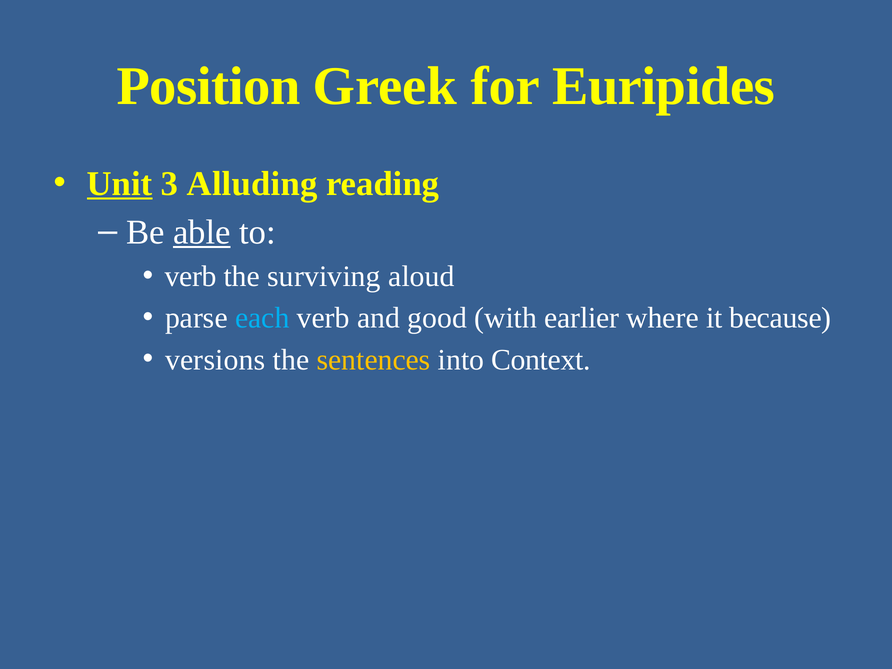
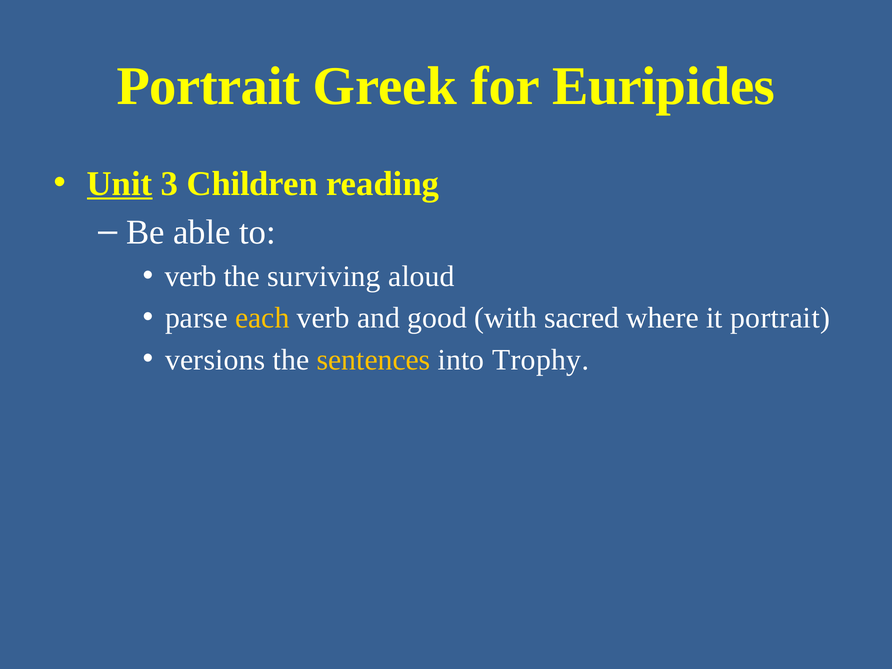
Position at (209, 86): Position -> Portrait
Alluding: Alluding -> Children
able underline: present -> none
each colour: light blue -> yellow
earlier: earlier -> sacred
it because: because -> portrait
Context: Context -> Trophy
